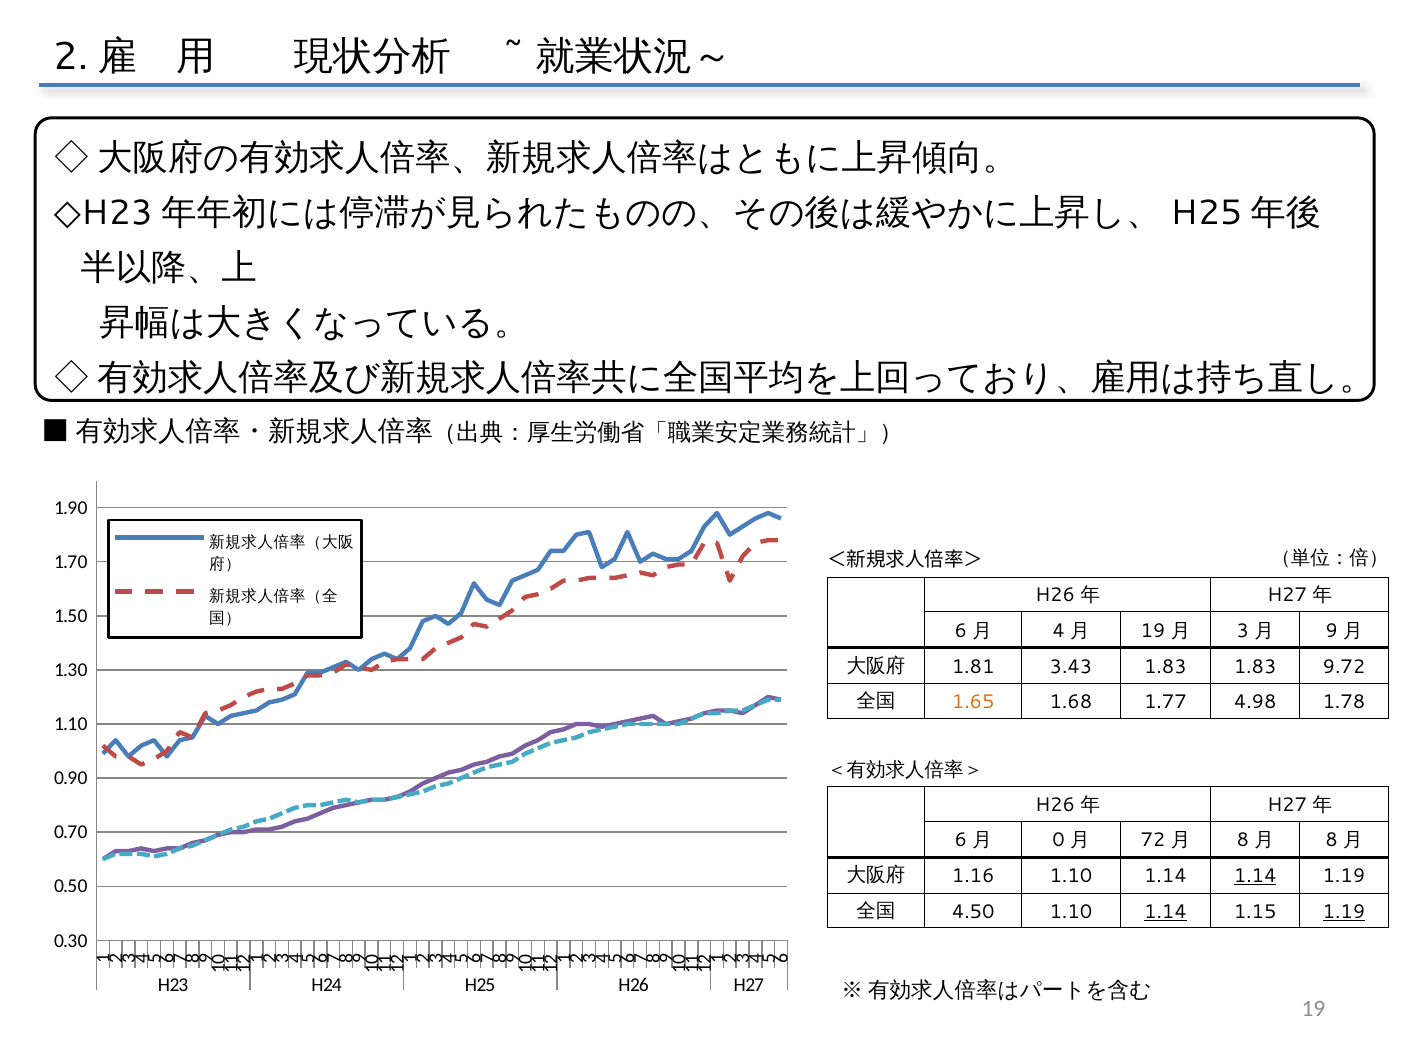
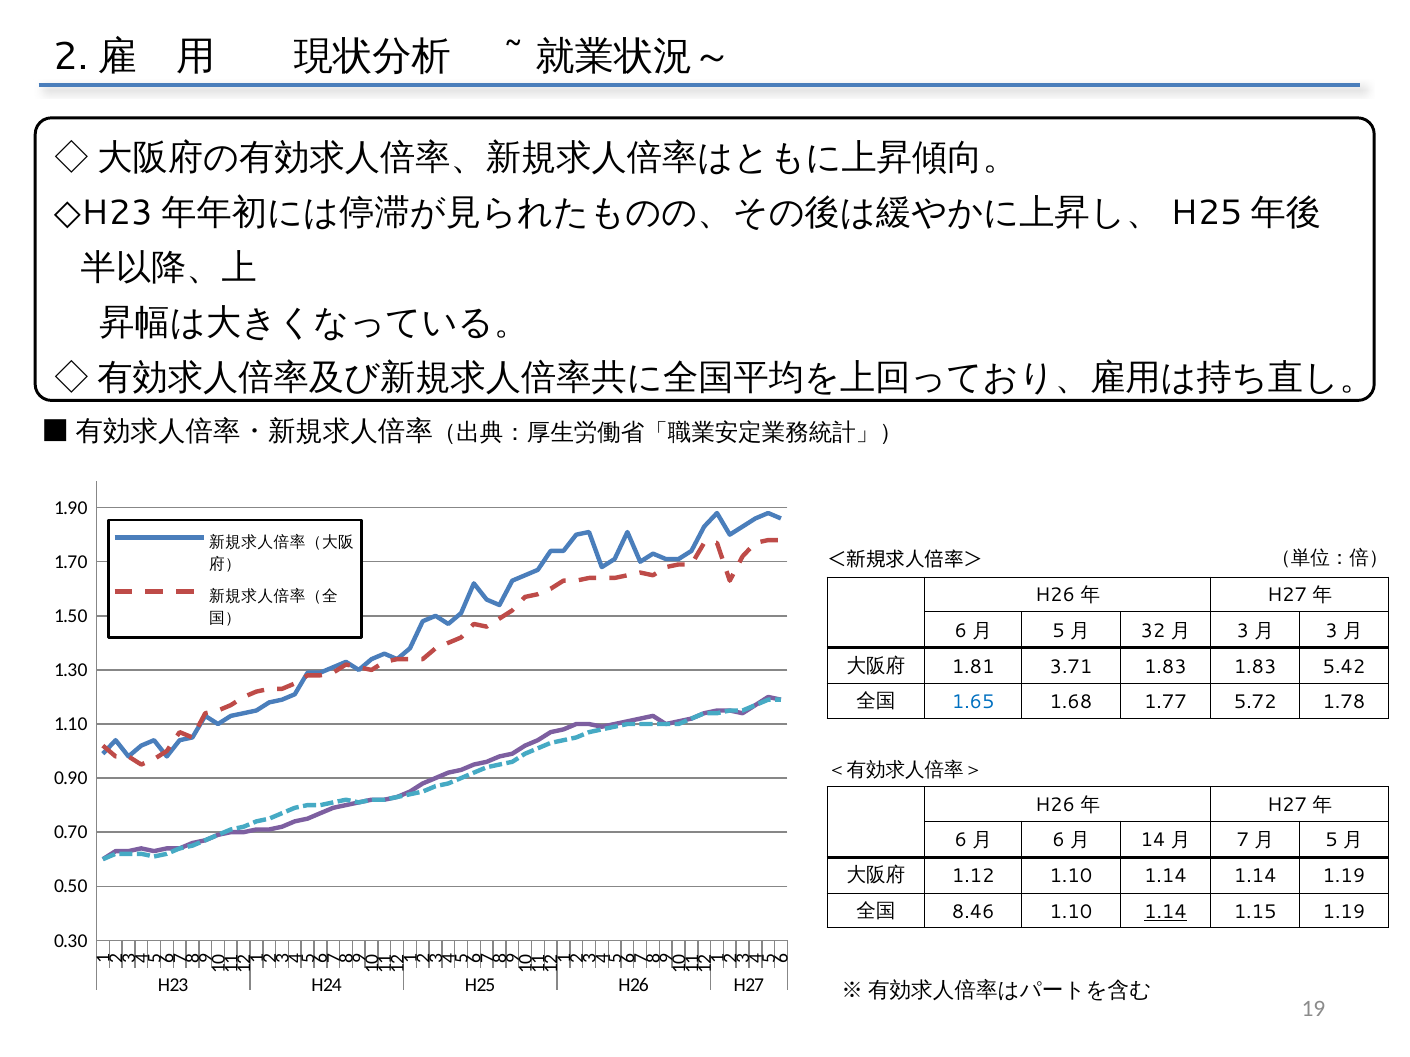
4 at (1059, 631): 4 -> 5
19 at (1153, 631): 19 -> 32
9 at (1332, 631): 9 -> 3
3.43: 3.43 -> 3.71
9.72: 9.72 -> 5.42
1.65 colour: orange -> blue
4.98: 4.98 -> 5.72
0 at (1059, 841): 0 -> 6
72: 72 -> 14
8 at (1243, 841): 8 -> 7
8 at (1332, 841): 8 -> 5
1.16: 1.16 -> 1.12
1.14 at (1255, 877) underline: present -> none
4.50: 4.50 -> 8.46
1.19 at (1344, 912) underline: present -> none
